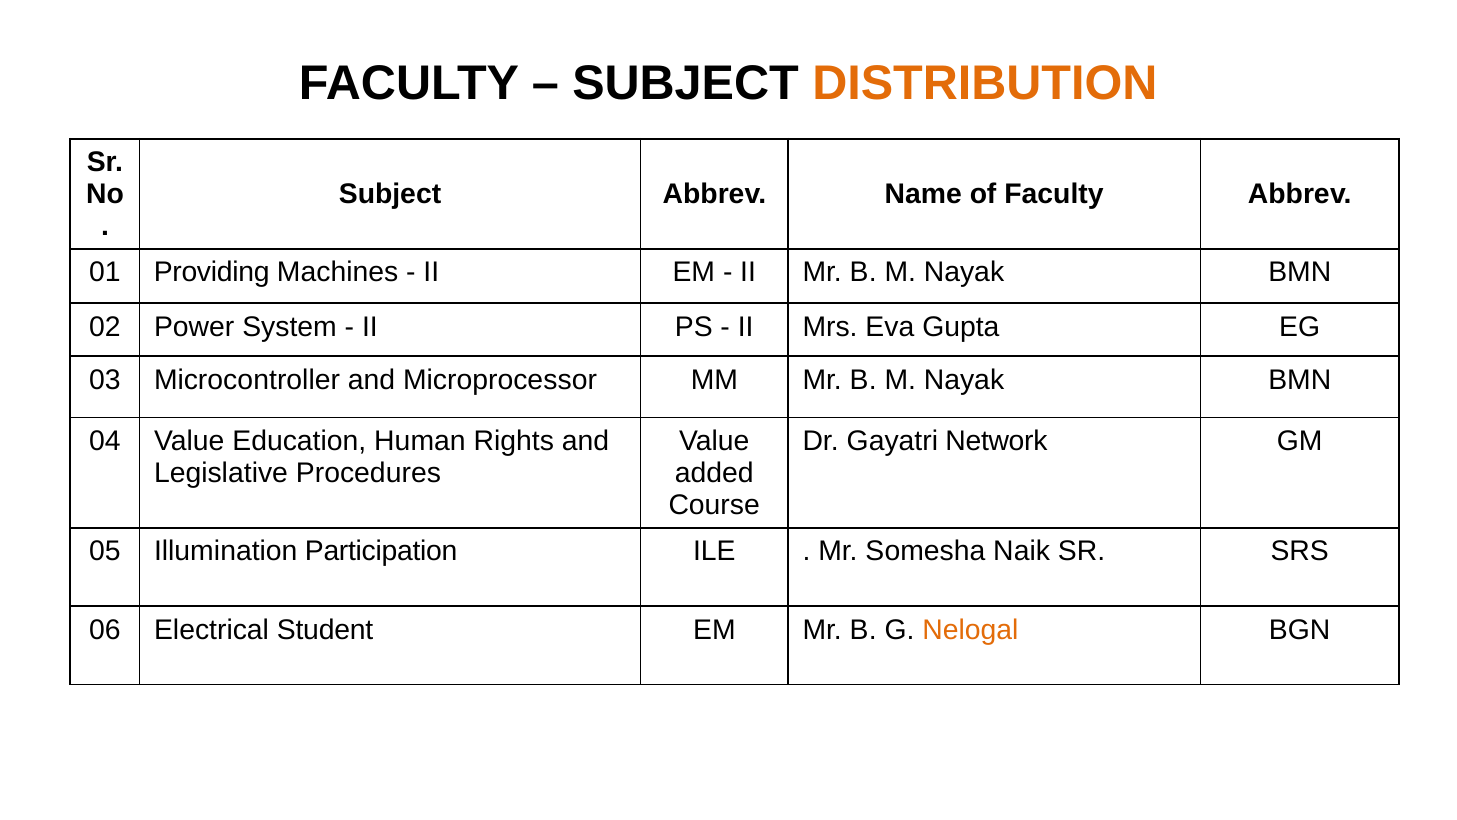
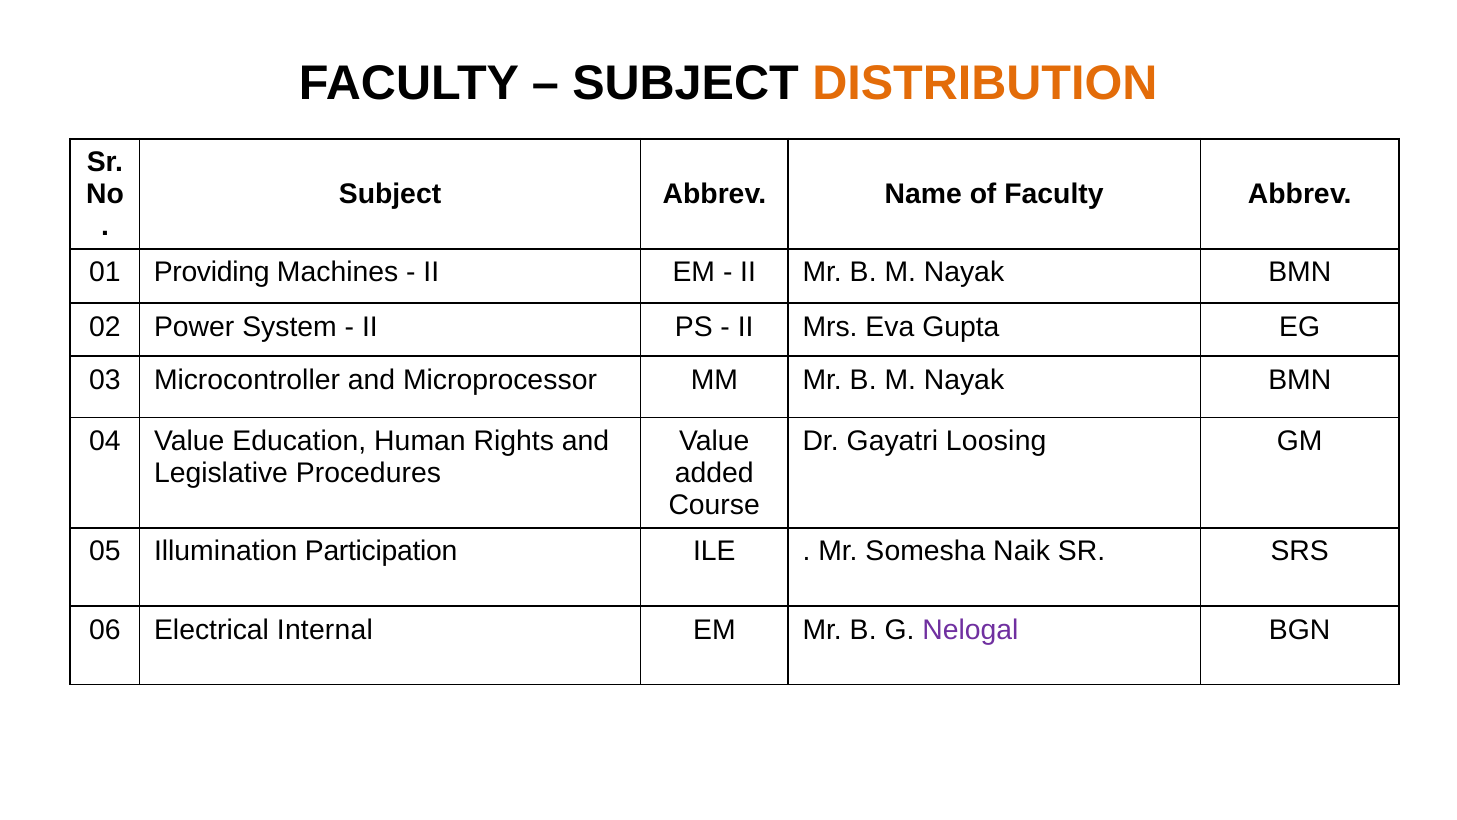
Network: Network -> Loosing
Student: Student -> Internal
Nelogal colour: orange -> purple
